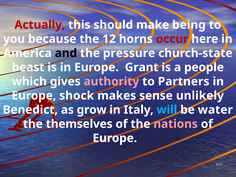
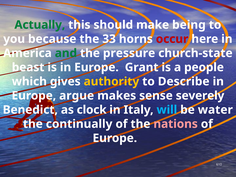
Actually colour: red -> green
12: 12 -> 33
and colour: black -> green
authority colour: pink -> yellow
Partners: Partners -> Describe
shock: shock -> argue
unlikely: unlikely -> severely
grow: grow -> clock
themselves: themselves -> continually
